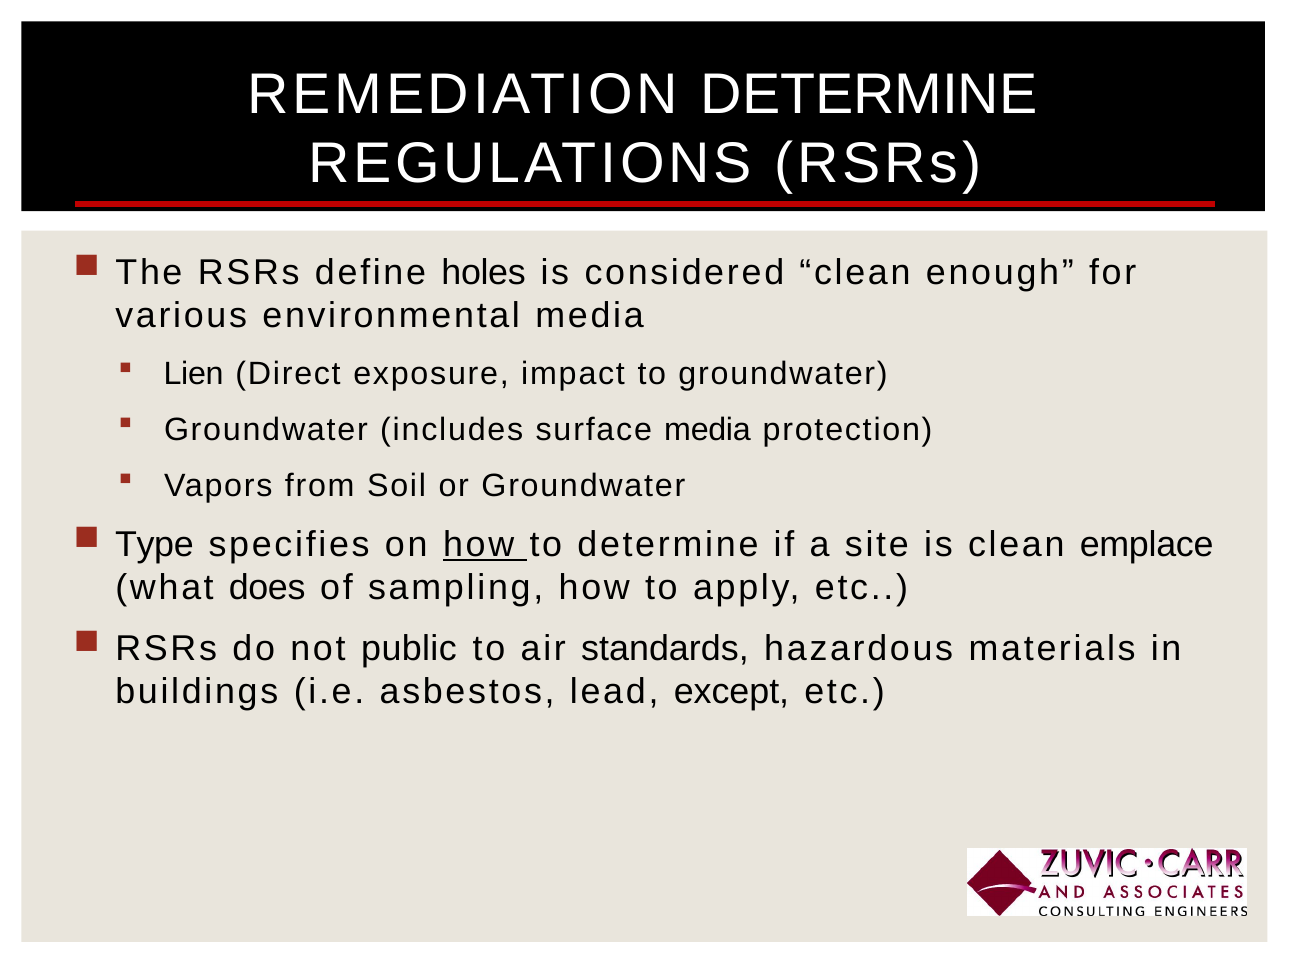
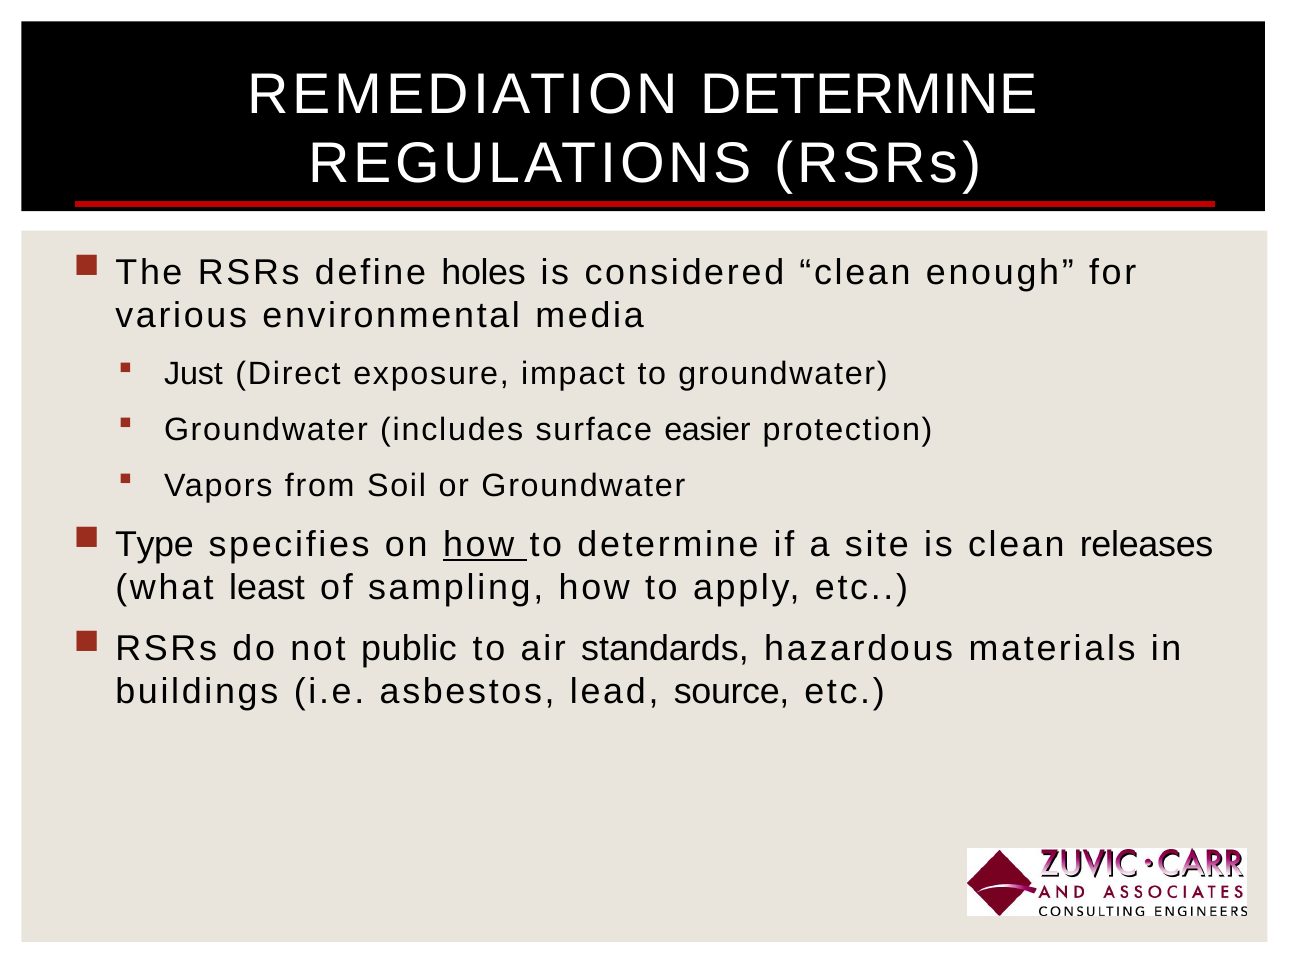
Lien: Lien -> Just
surface media: media -> easier
emplace: emplace -> releases
does: does -> least
except: except -> source
